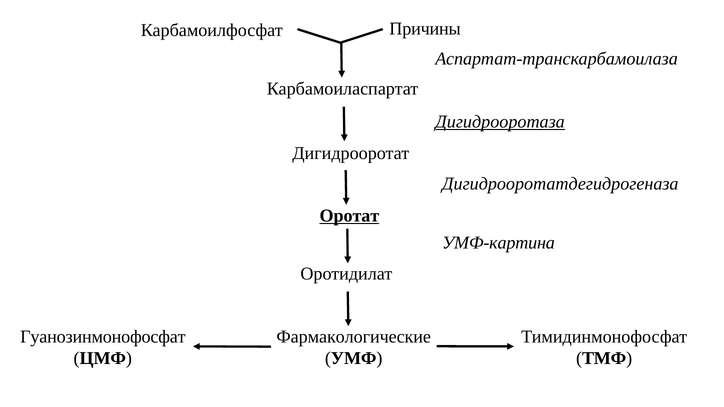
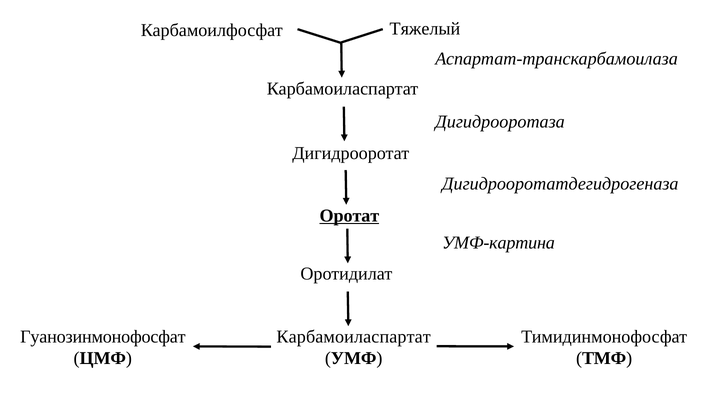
Причины: Причины -> Тяжелый
Дигидрооротаза underline: present -> none
Фармакологические at (354, 337): Фармакологические -> Карбамоиласпартат
